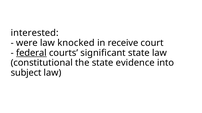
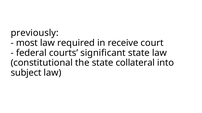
interested: interested -> previously
were: were -> most
knocked: knocked -> required
federal underline: present -> none
evidence: evidence -> collateral
